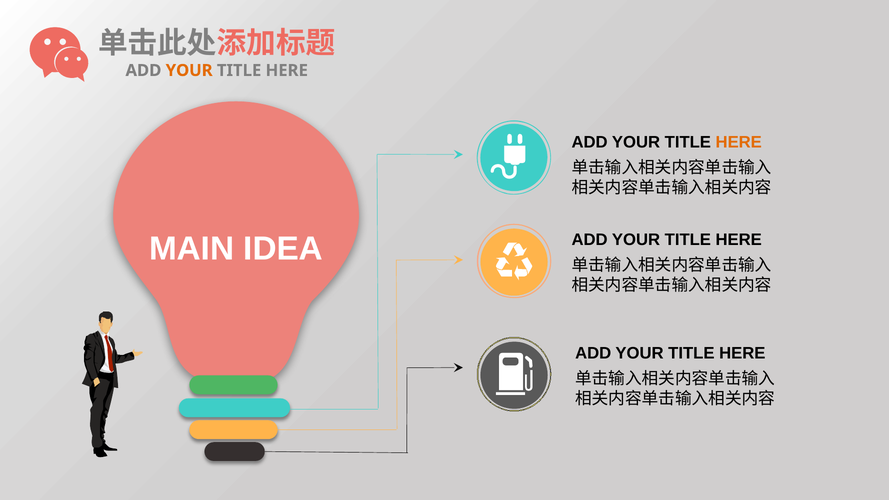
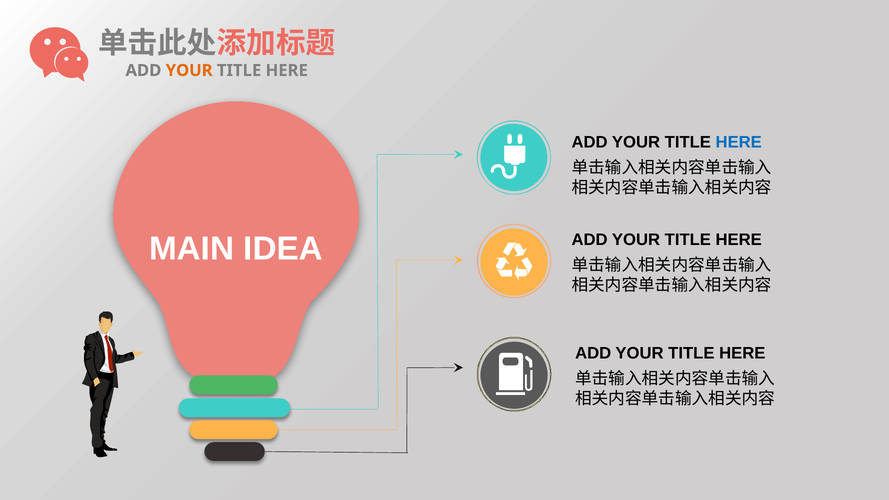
HERE at (739, 142) colour: orange -> blue
